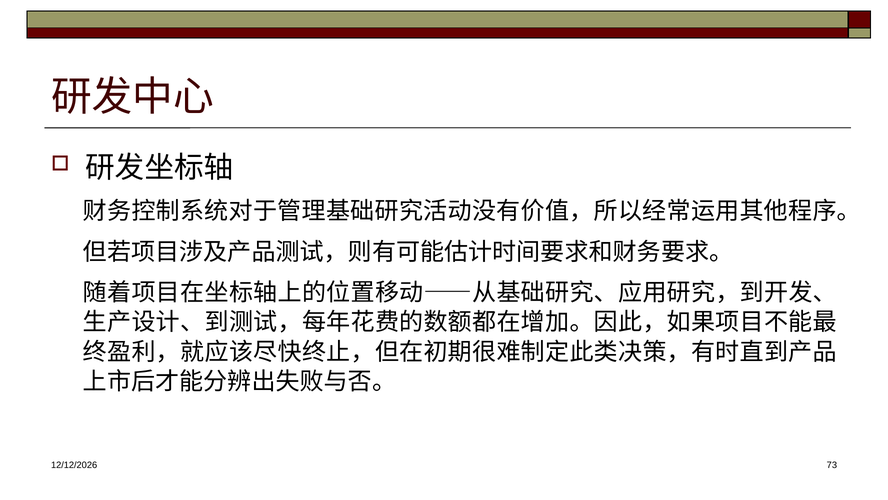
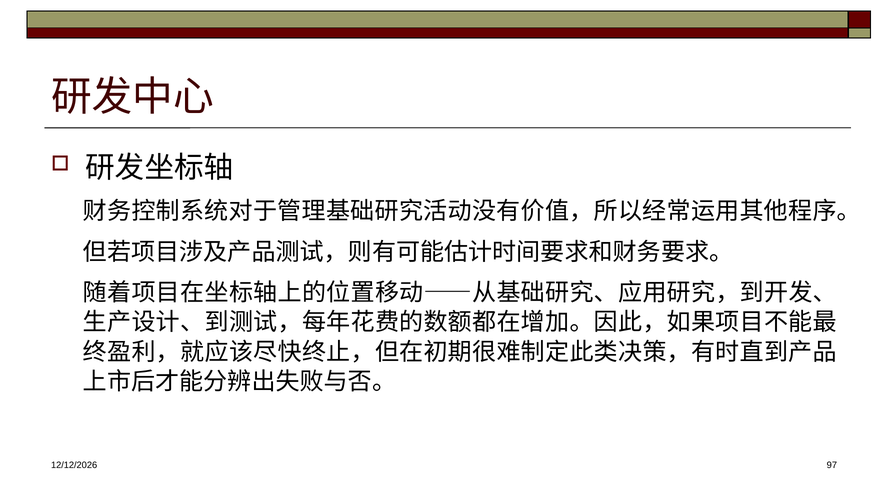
73: 73 -> 97
